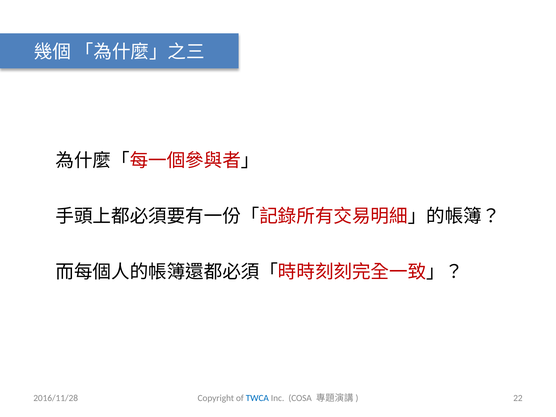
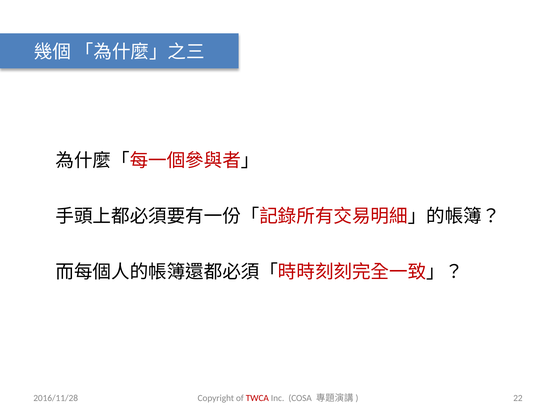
TWCA colour: blue -> red
